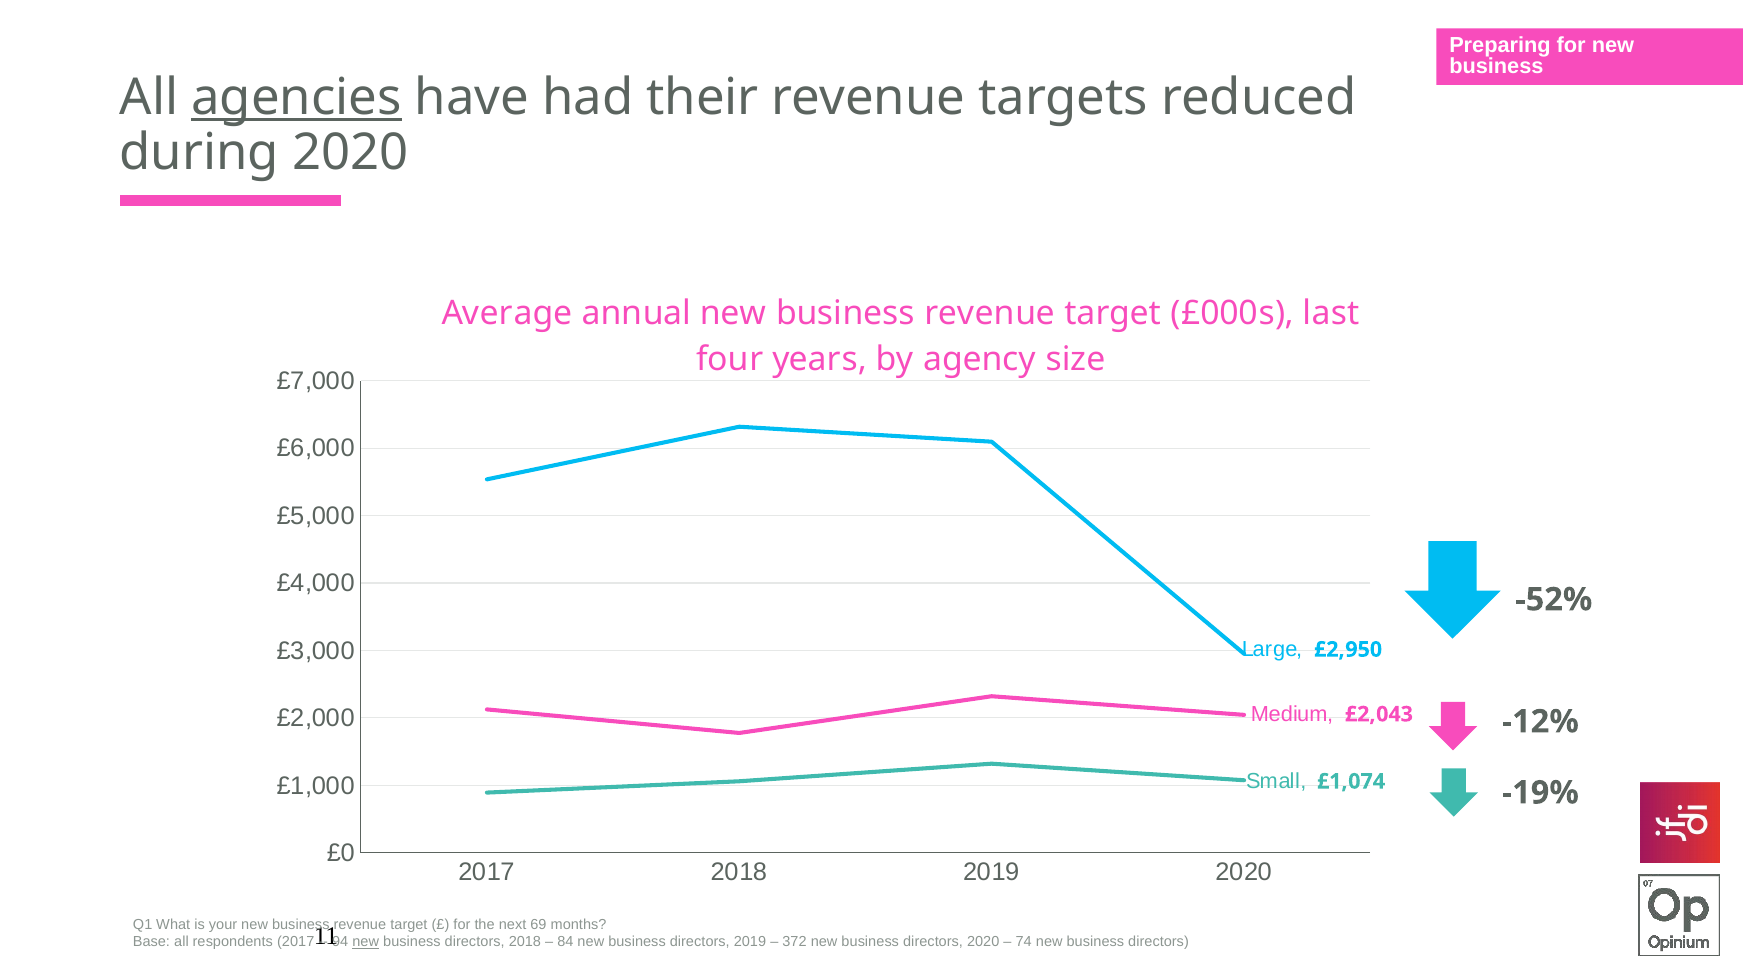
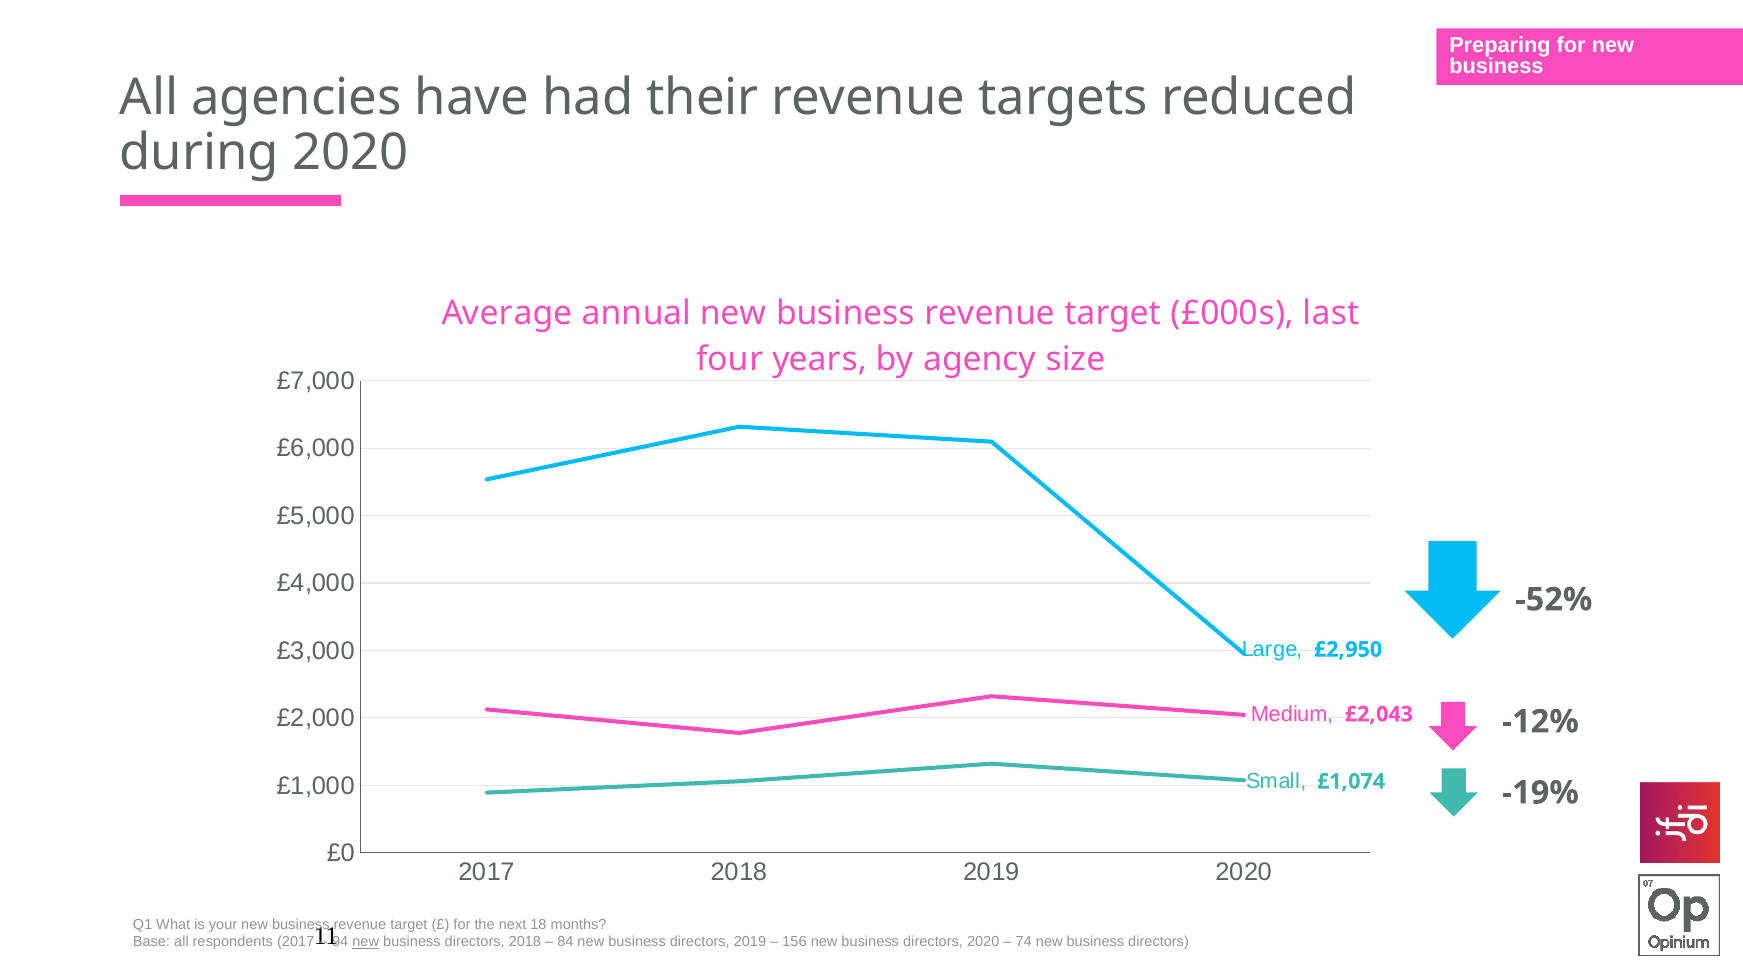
agencies underline: present -> none
69: 69 -> 18
372: 372 -> 156
